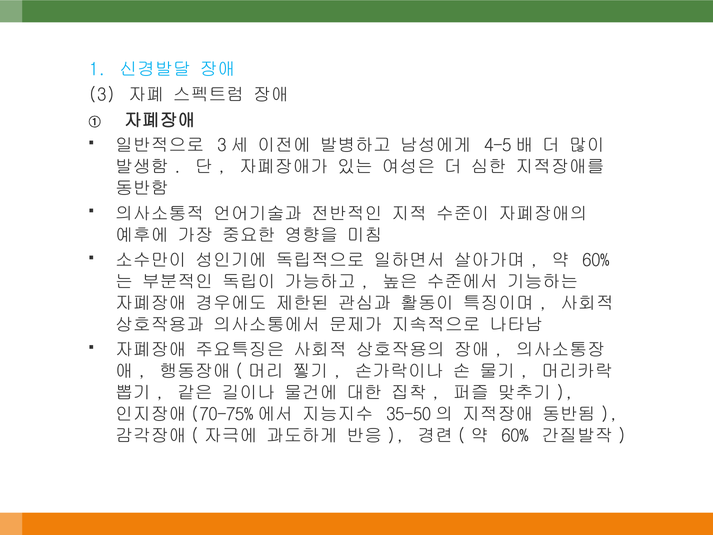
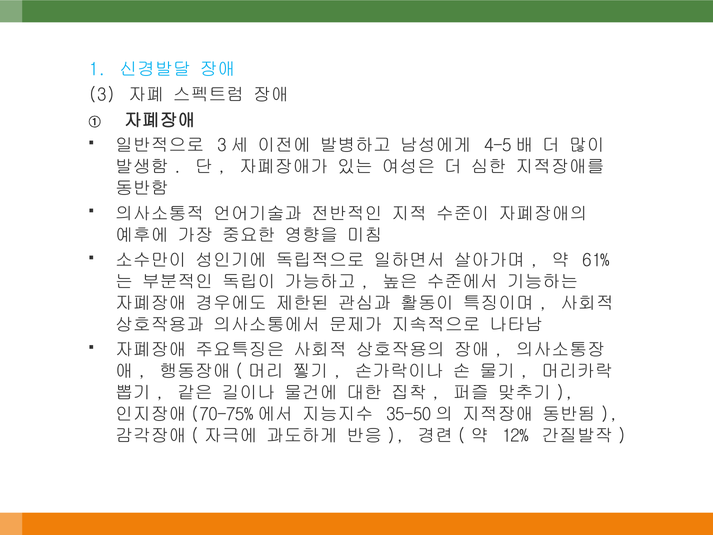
60% at (596, 260): 60% -> 61%
60% at (515, 435): 60% -> 12%
